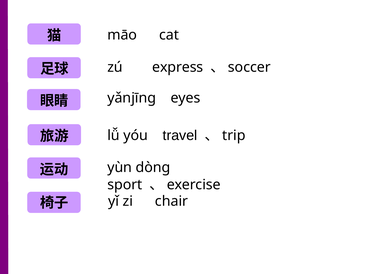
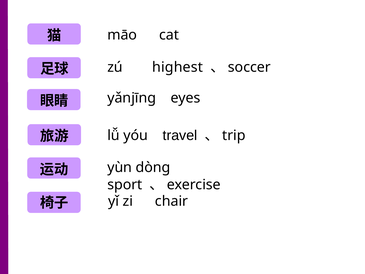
express: express -> highest
